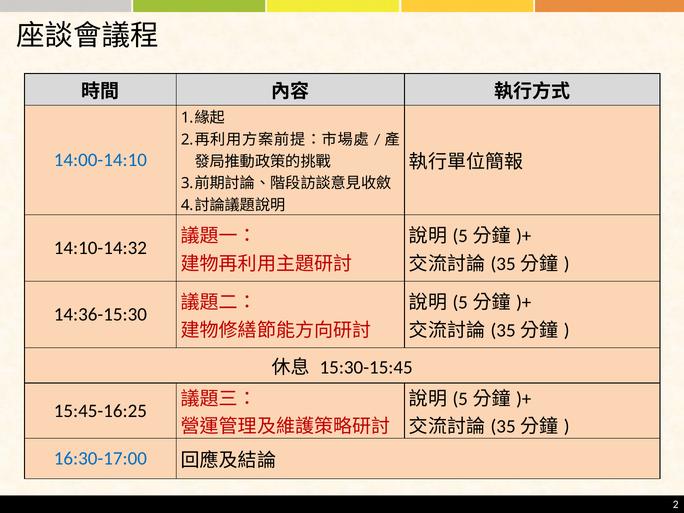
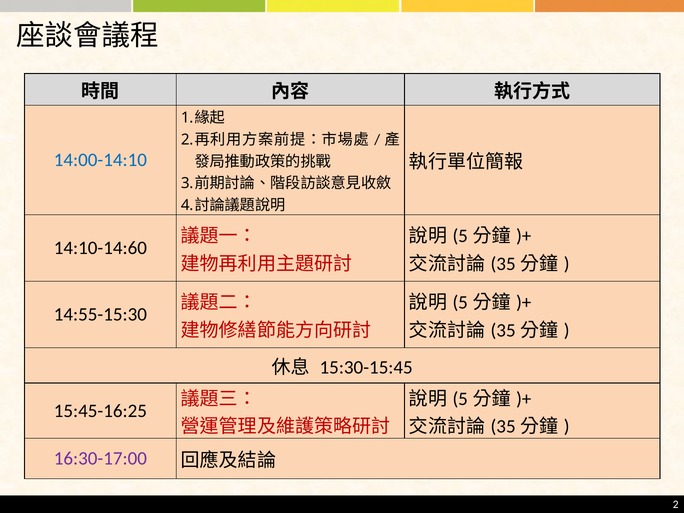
14:10-14:32: 14:10-14:32 -> 14:10-14:60
14:36-15:30: 14:36-15:30 -> 14:55-15:30
16:30-17:00 colour: blue -> purple
